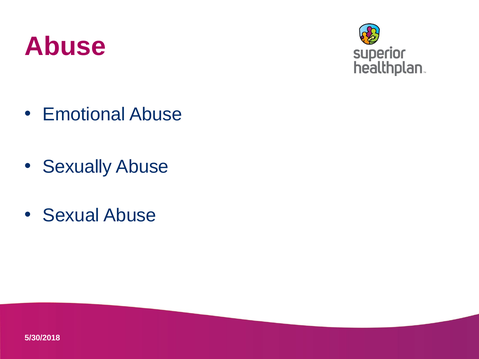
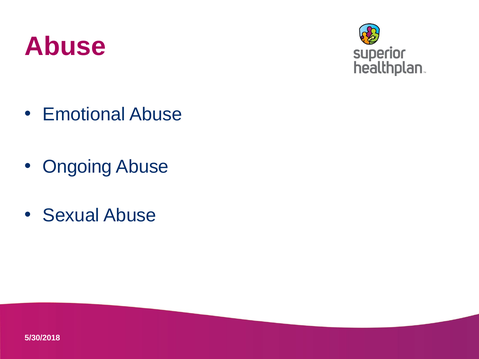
Sexually: Sexually -> Ongoing
